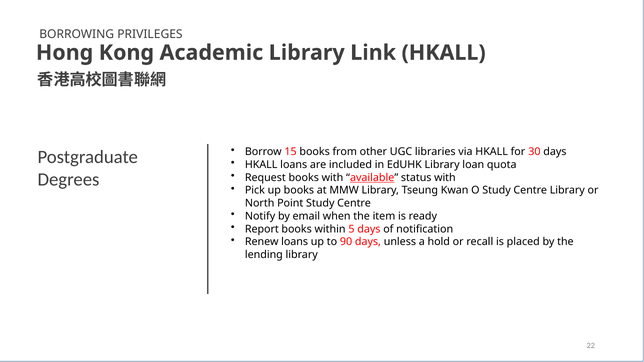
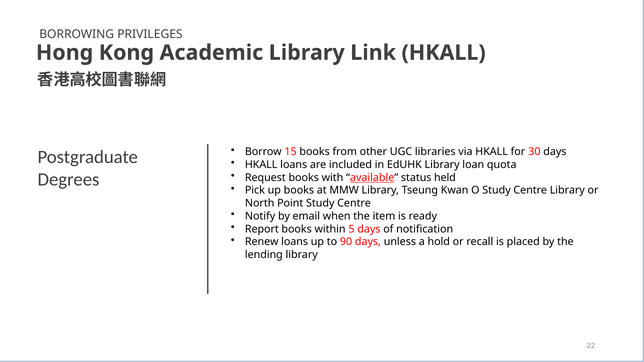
status with: with -> held
